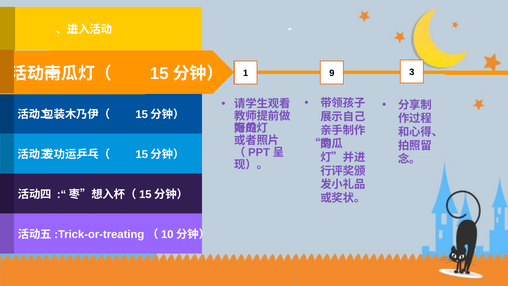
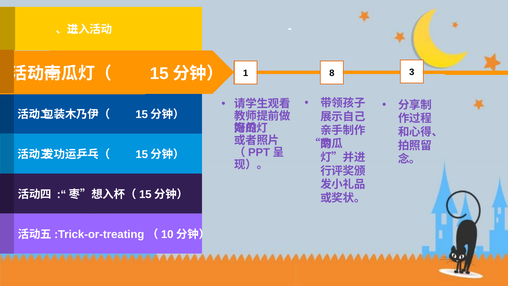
9: 9 -> 8
